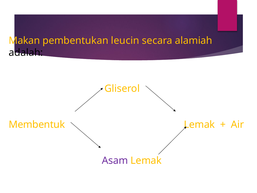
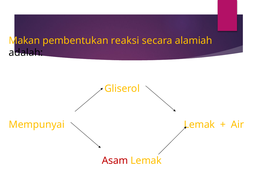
leucin: leucin -> reaksi
Membentuk: Membentuk -> Mempunyai
Asam colour: purple -> red
